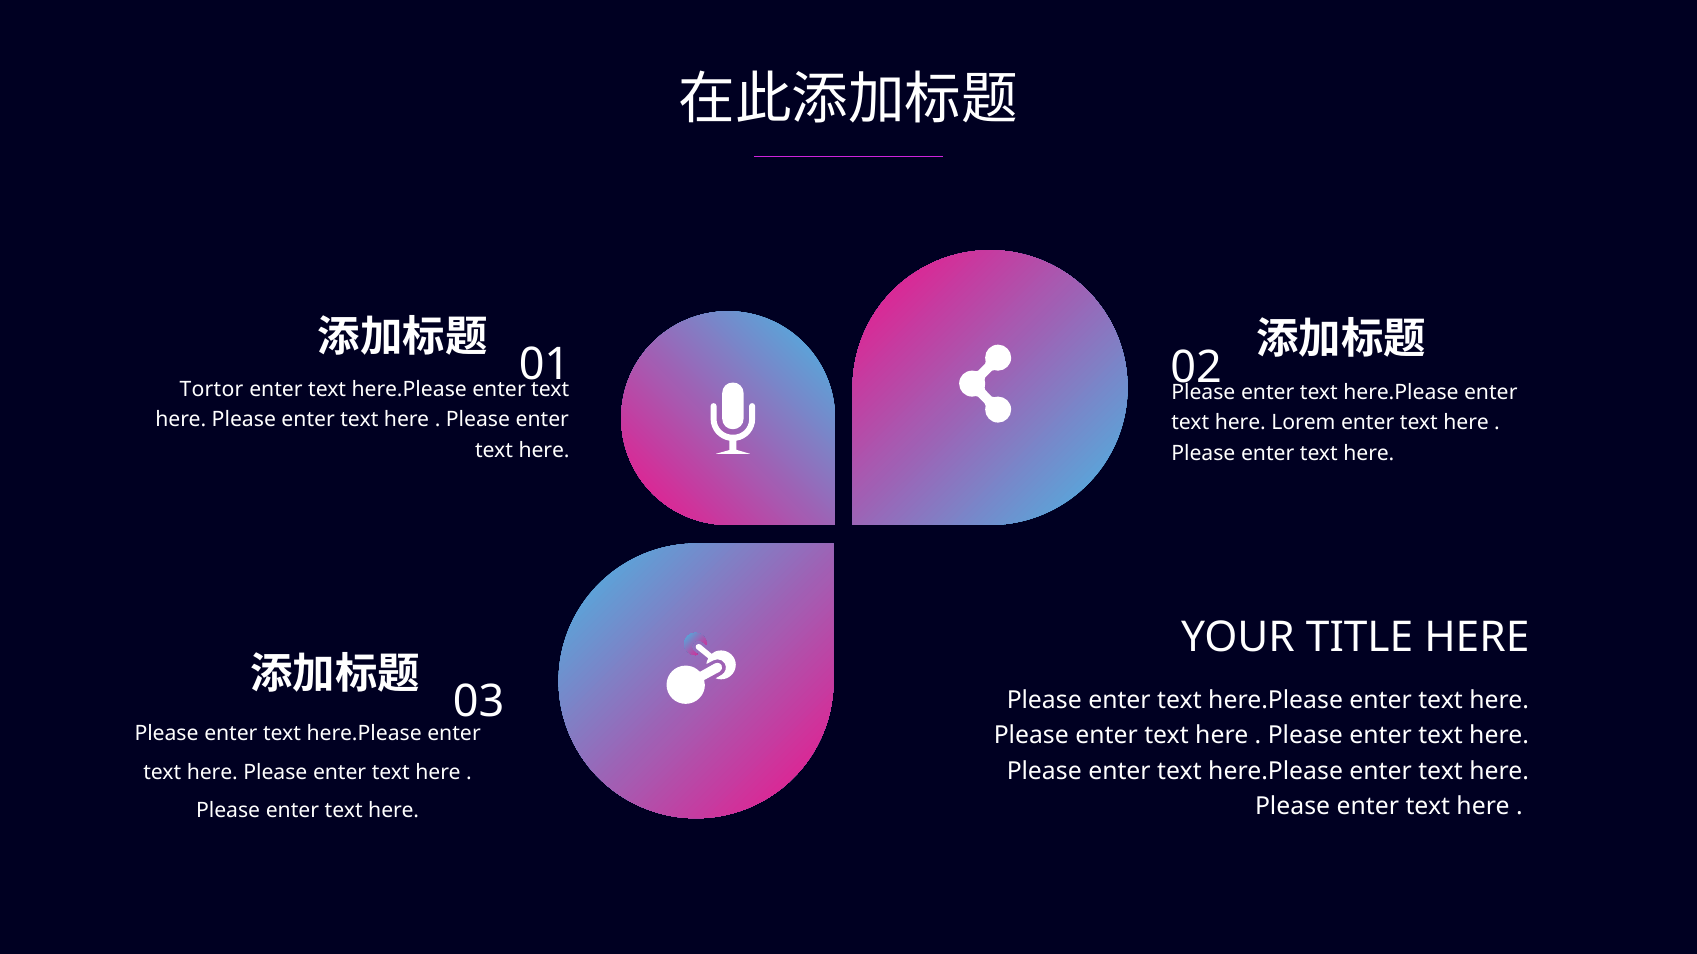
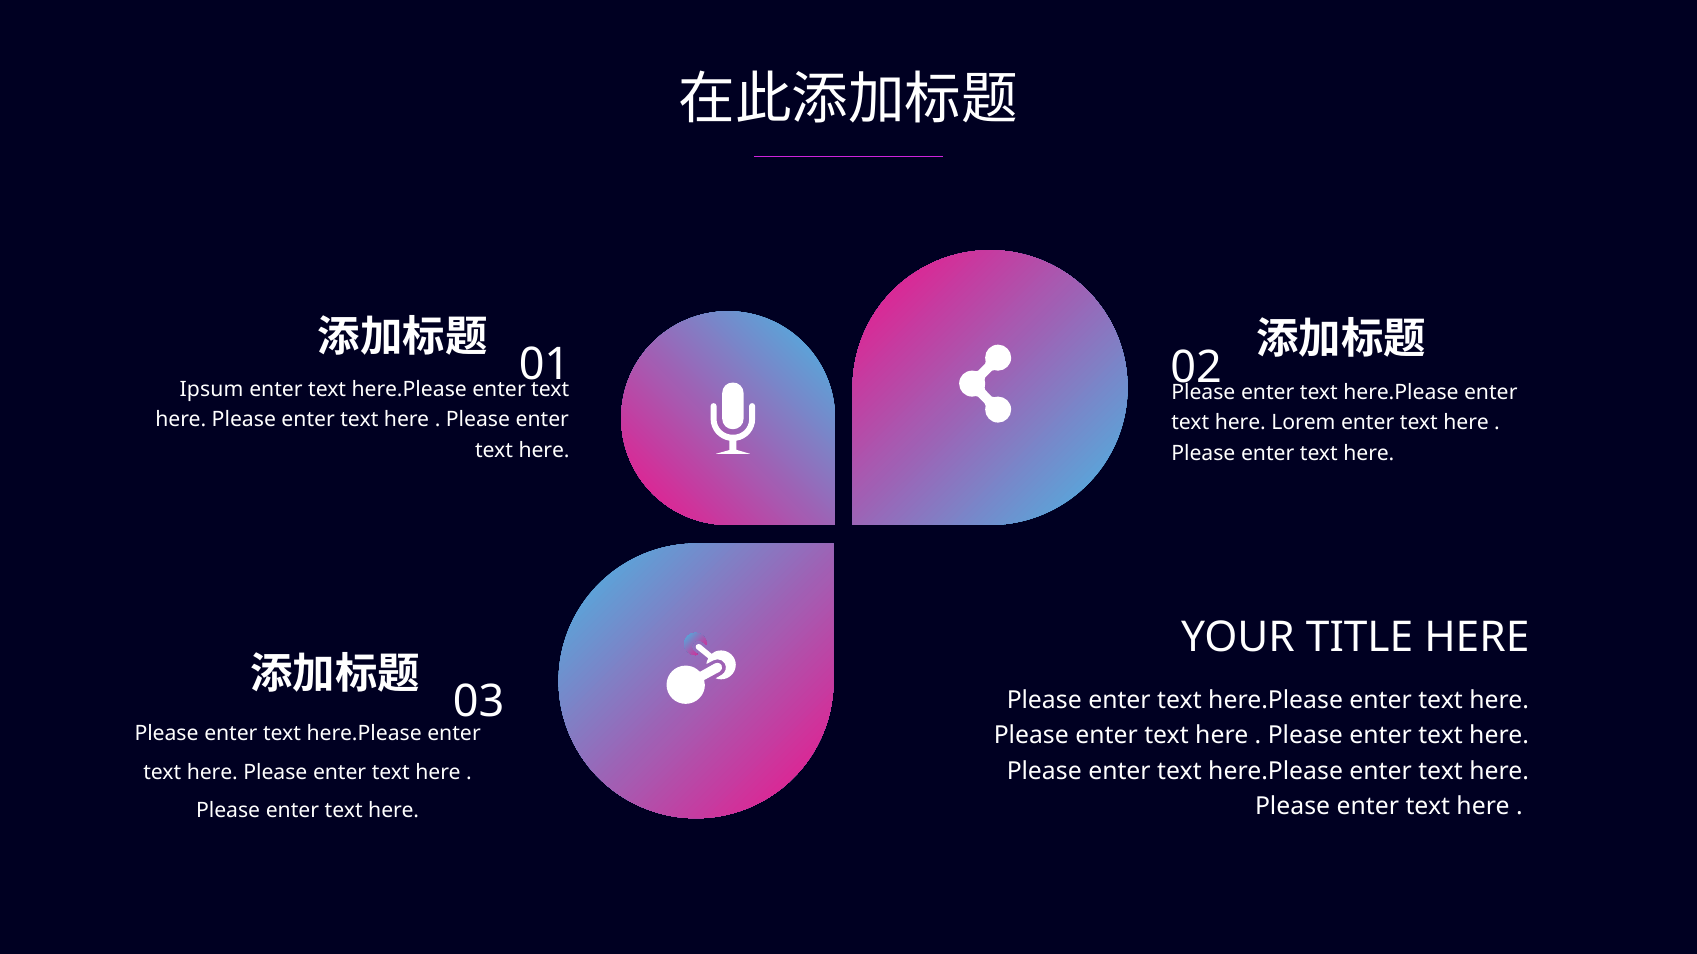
Tortor: Tortor -> Ipsum
